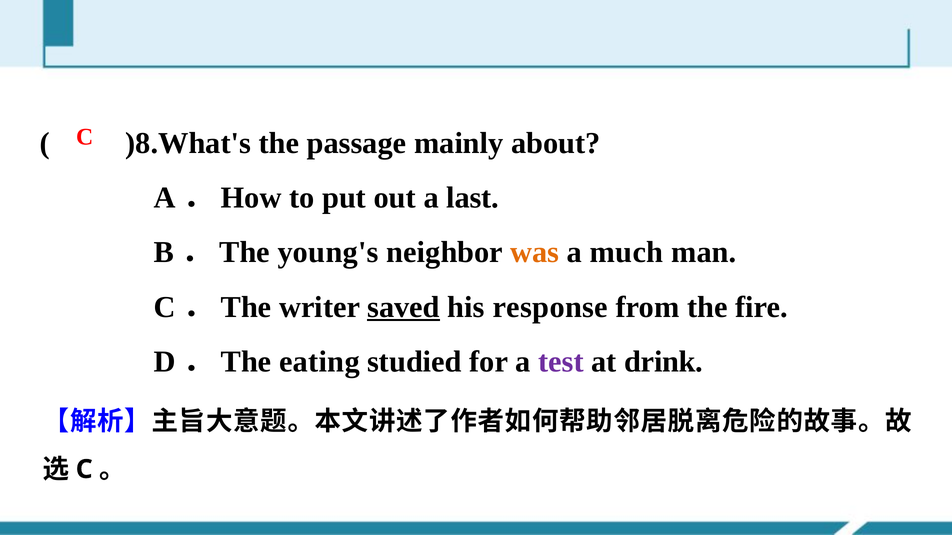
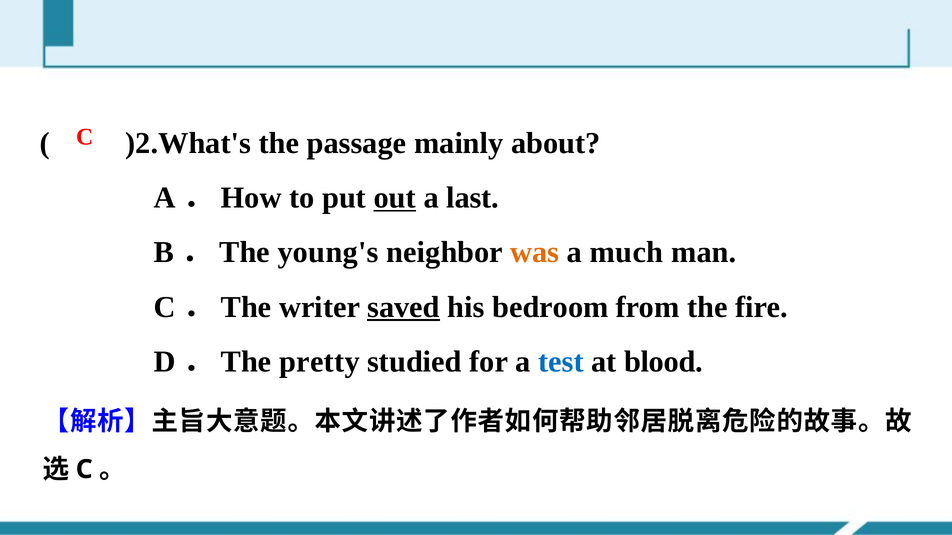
)8.What's: )8.What's -> )2.What's
out underline: none -> present
response: response -> bedroom
eating: eating -> pretty
test colour: purple -> blue
drink: drink -> blood
